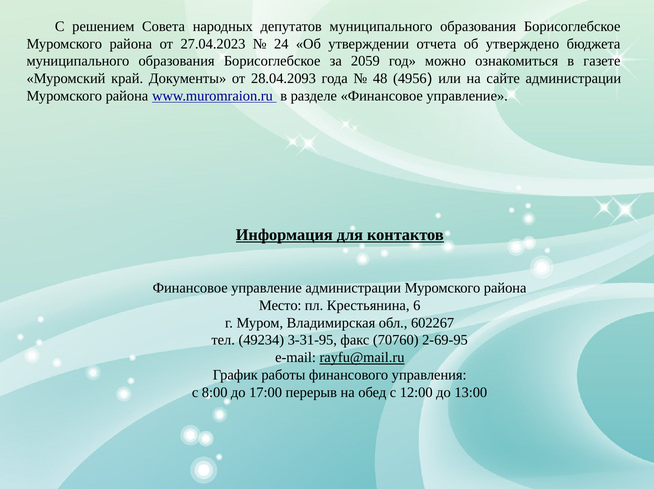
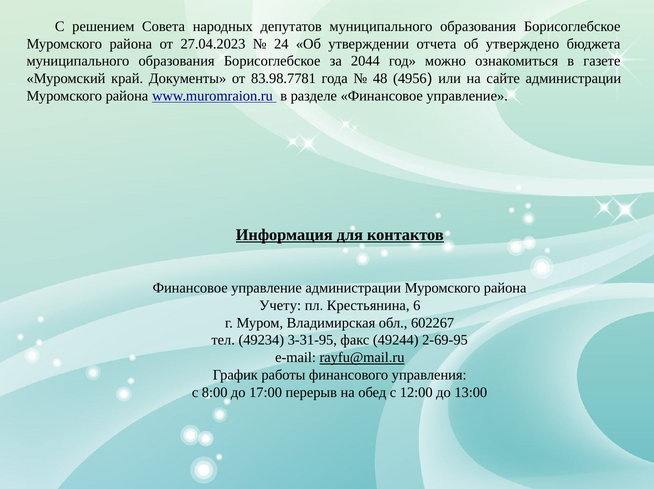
2059: 2059 -> 2044
28.04.2093: 28.04.2093 -> 83.98.7781
Место: Место -> Учету
70760: 70760 -> 49244
